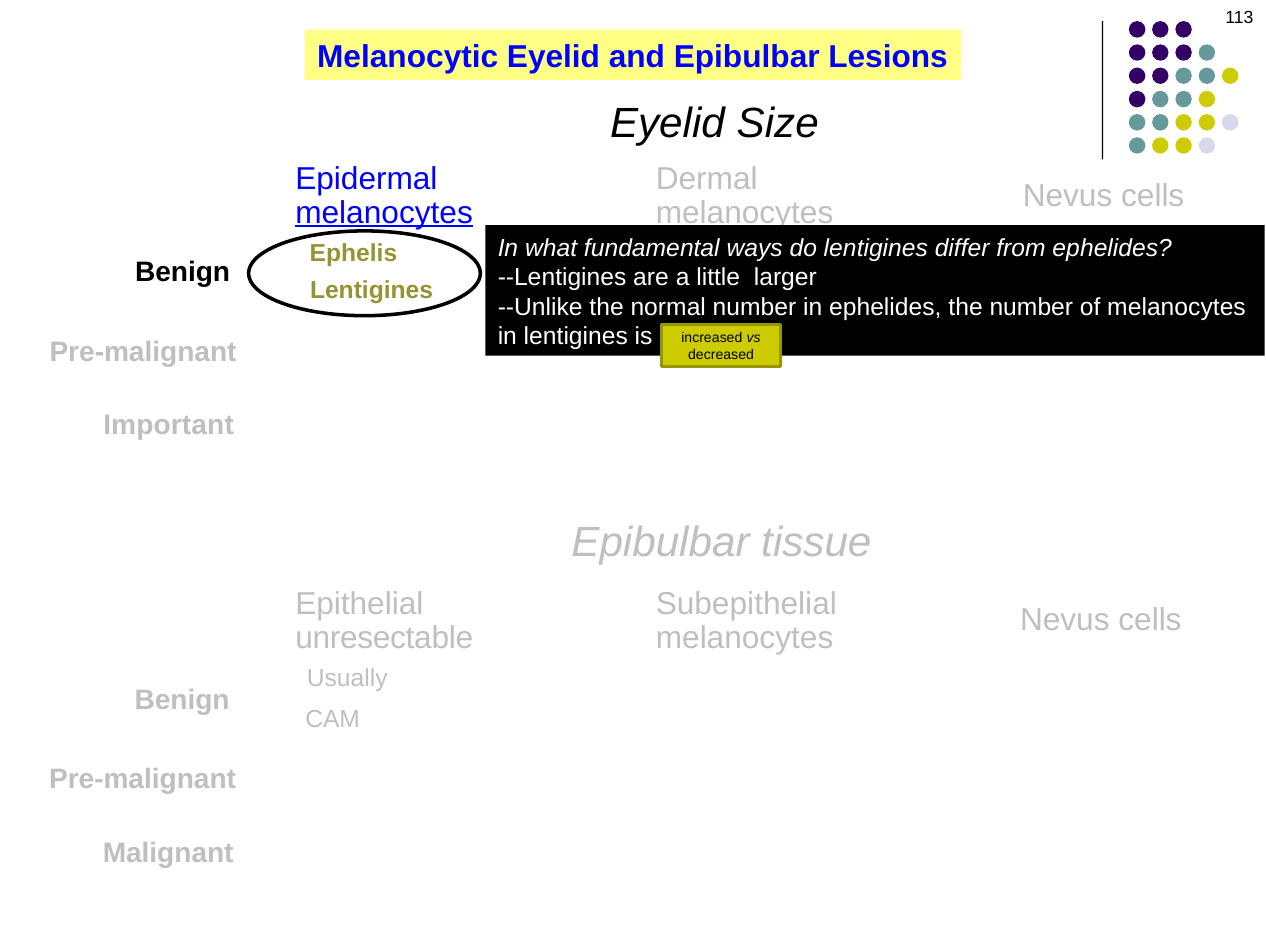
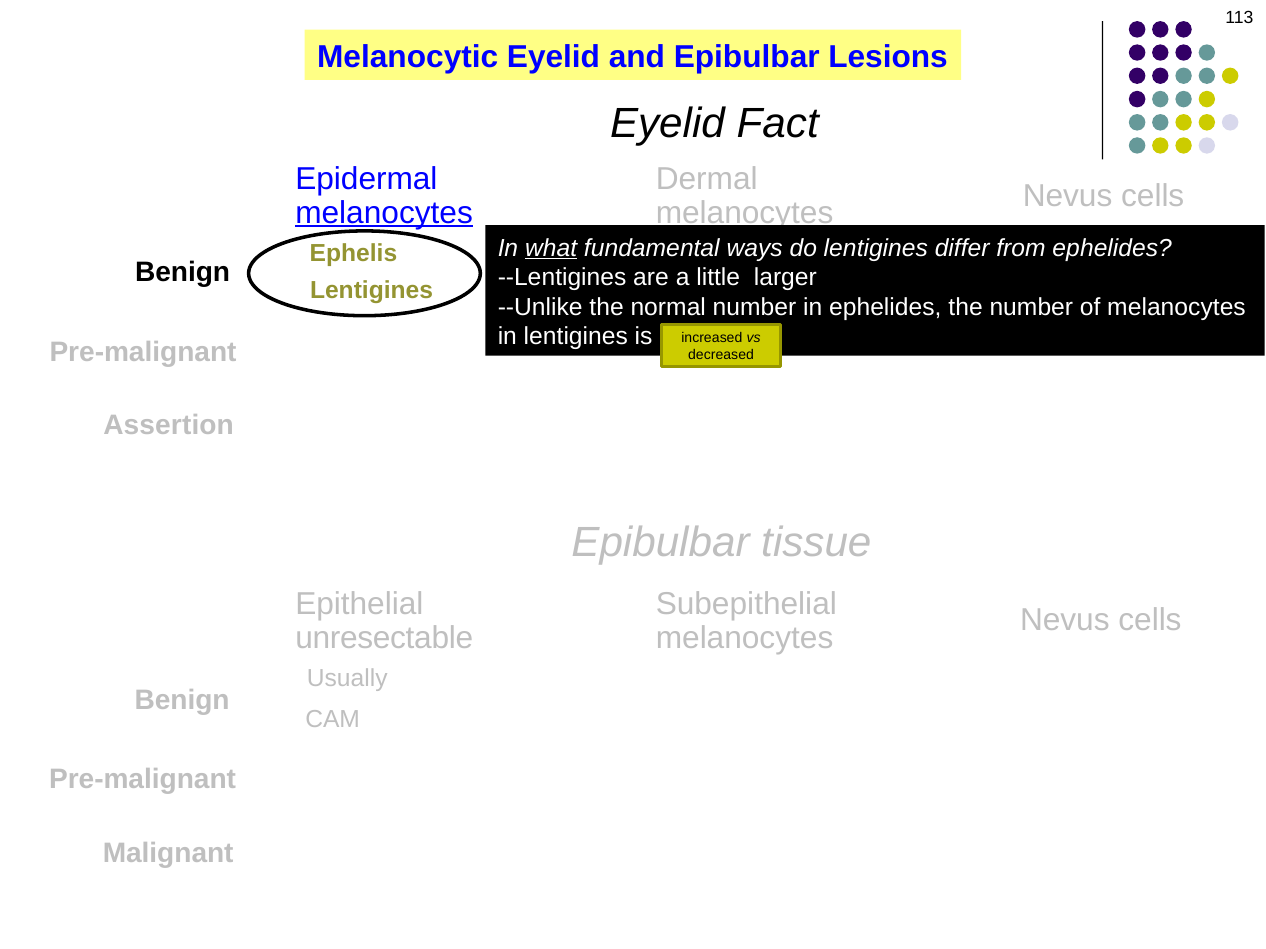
Size: Size -> Fact
what underline: none -> present
Important: Important -> Assertion
